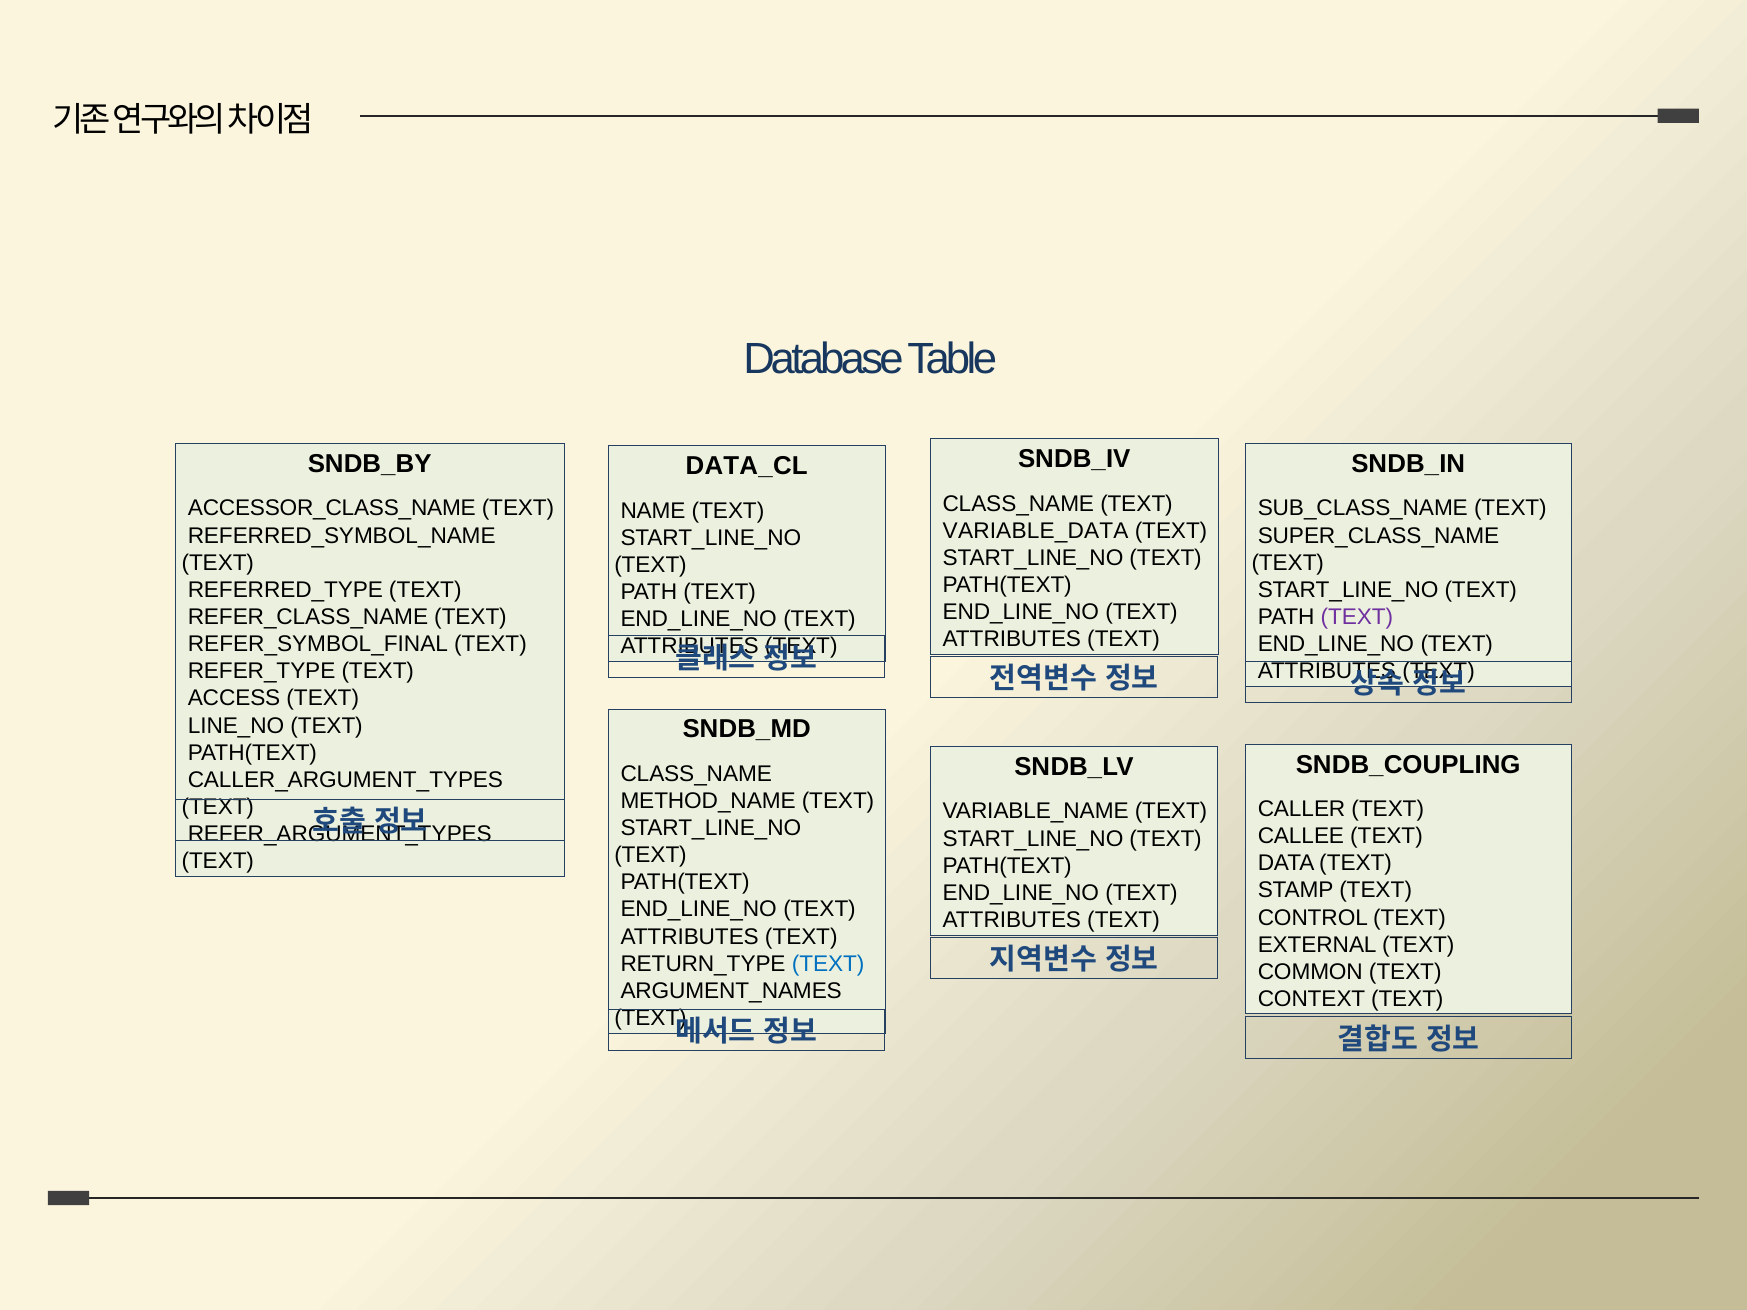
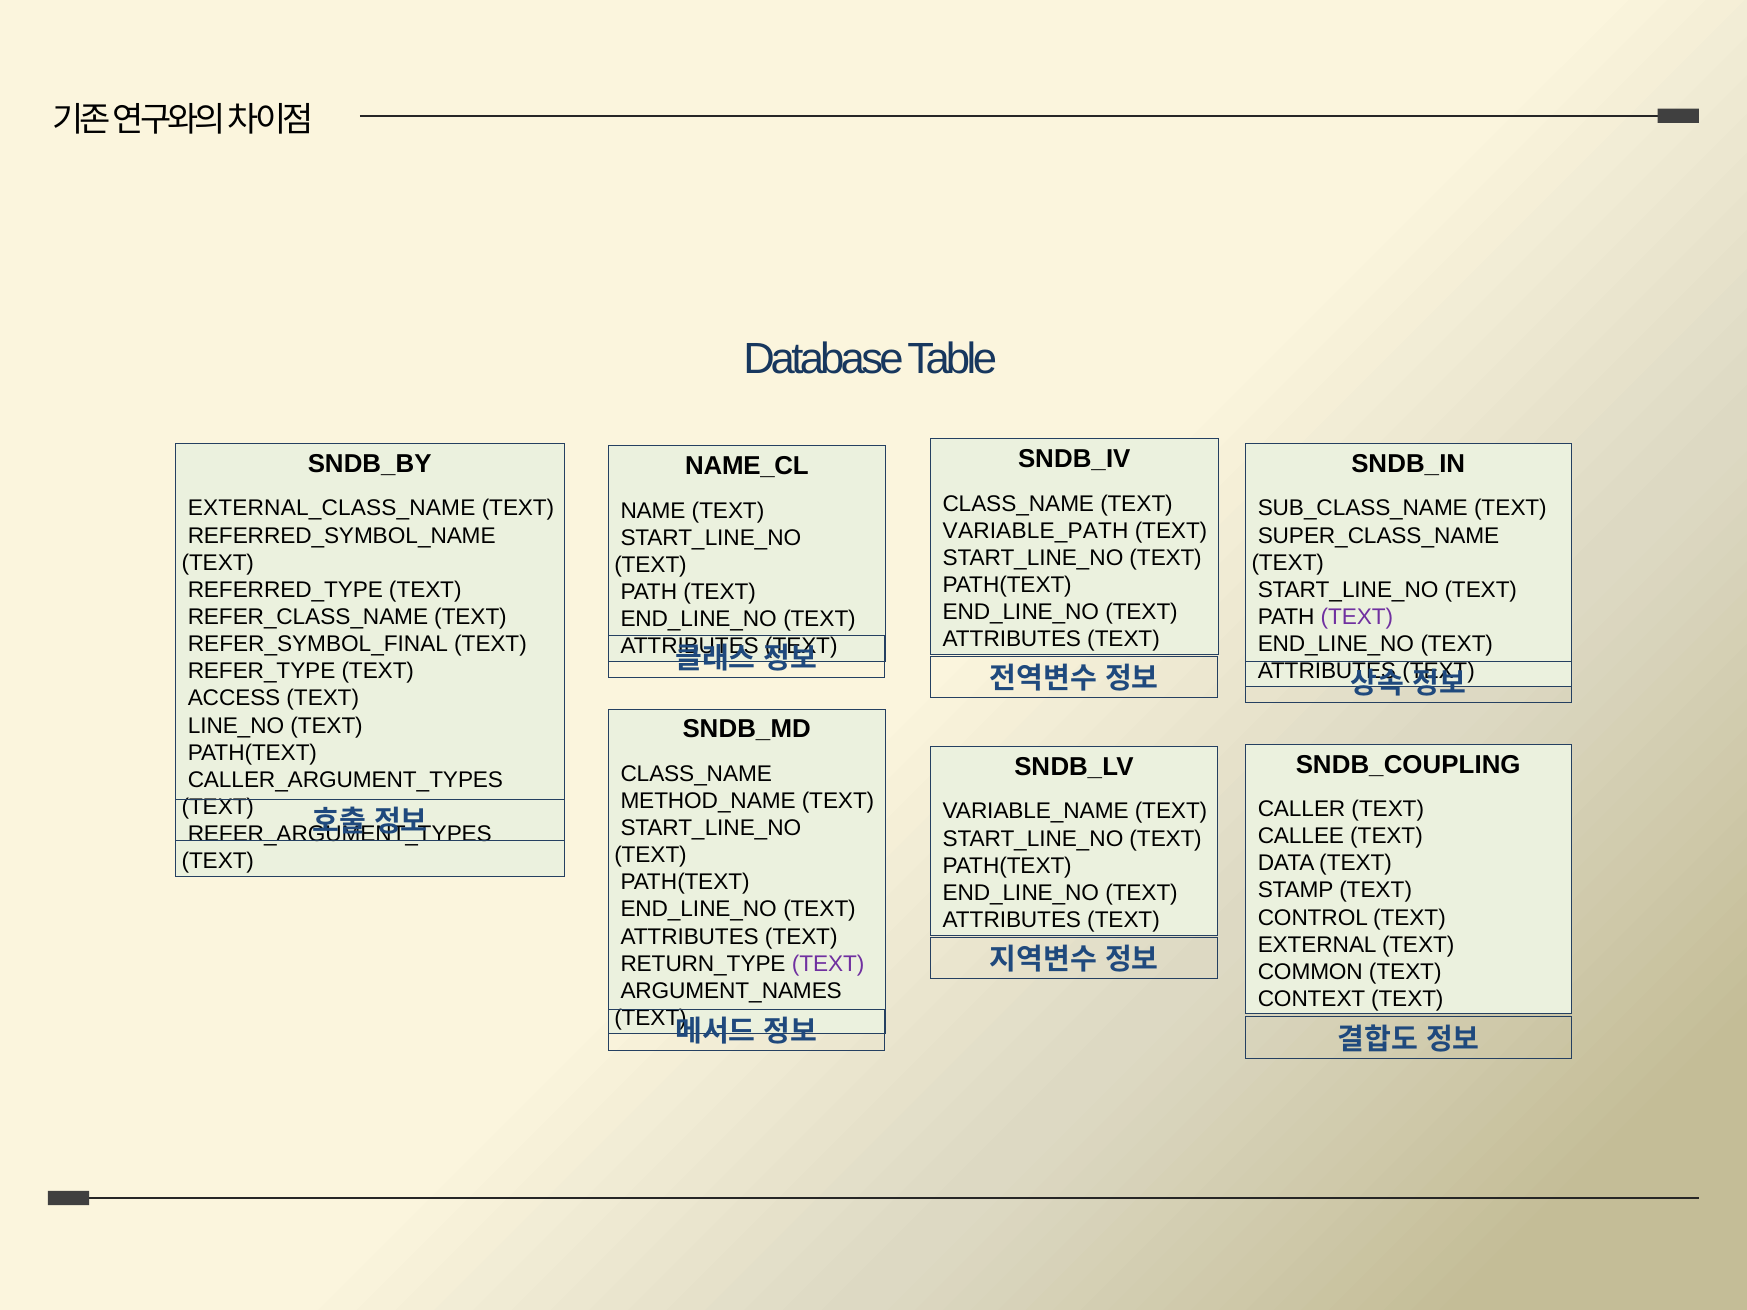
DATA_CL: DATA_CL -> NAME_CL
ACCESSOR_CLASS_NAME: ACCESSOR_CLASS_NAME -> EXTERNAL_CLASS_NAME
VARIABLE_DATA: VARIABLE_DATA -> VARIABLE_PATH
TEXT at (828, 964) colour: blue -> purple
